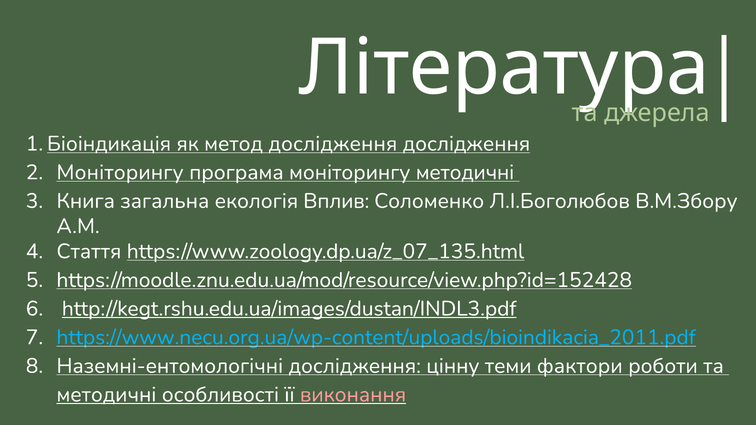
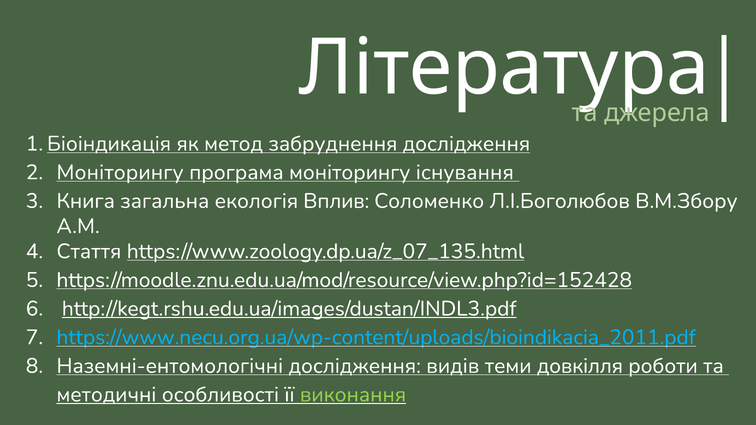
метод дослідження: дослідження -> забруднення
моніторингу методичні: методичні -> існування
цінну: цінну -> видів
фактори: фактори -> довкілля
виконання colour: pink -> light green
